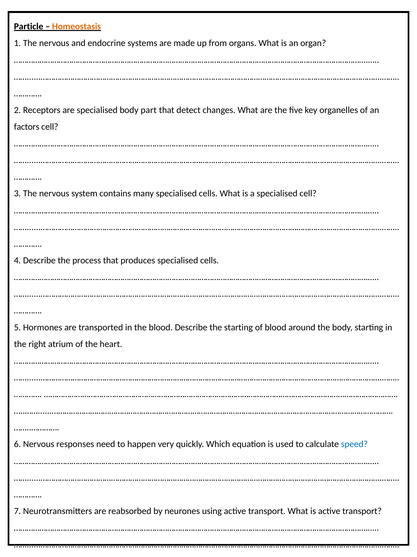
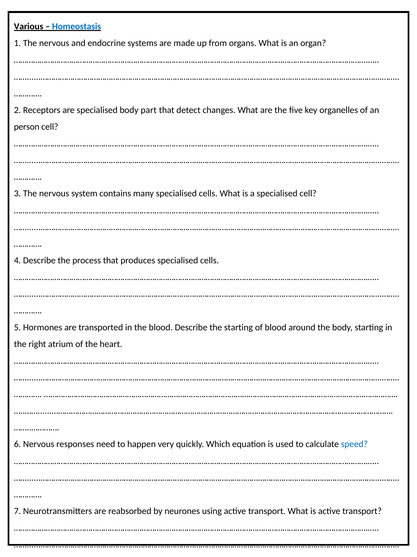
Particle: Particle -> Various
Homeostasis colour: orange -> blue
factors: factors -> person
